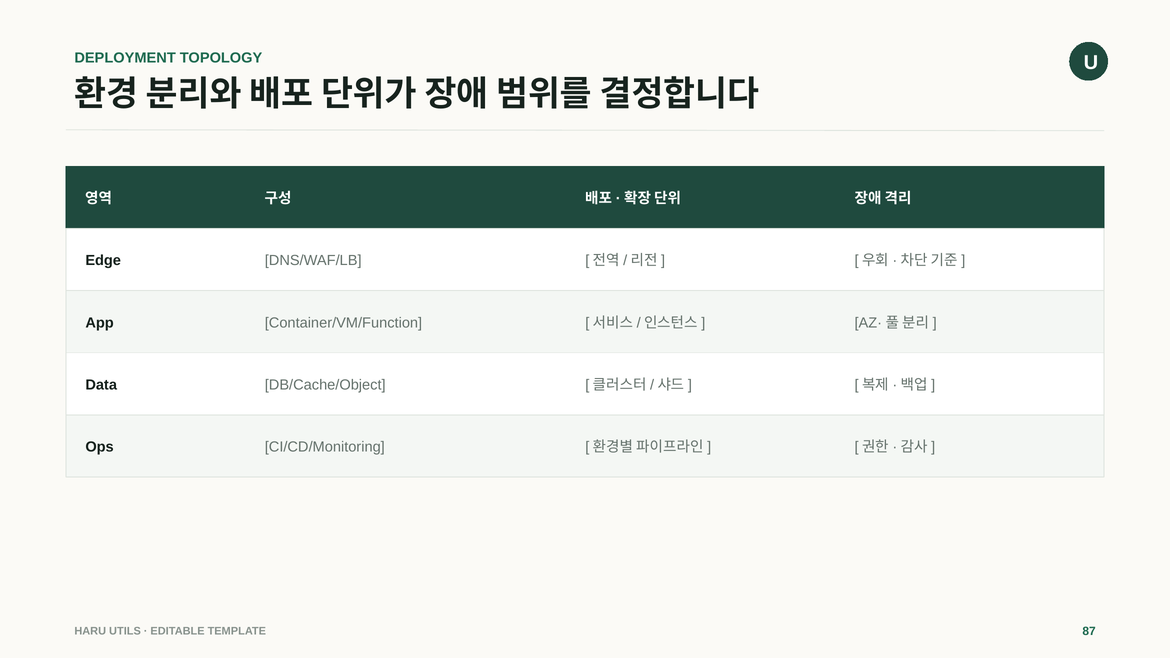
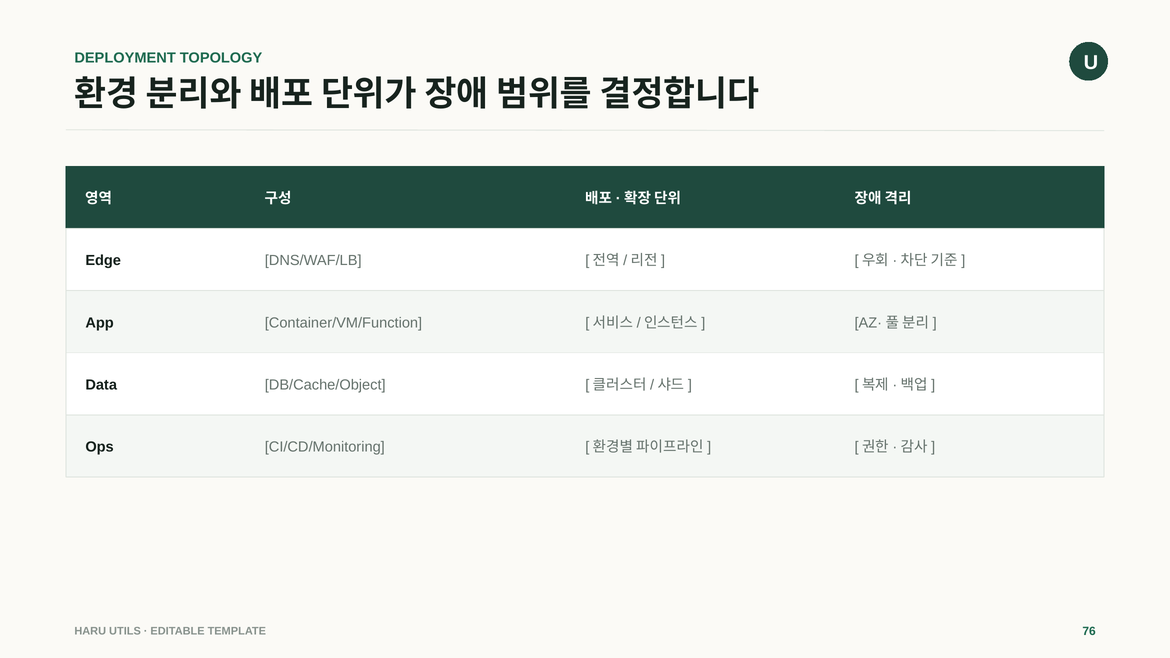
87: 87 -> 76
